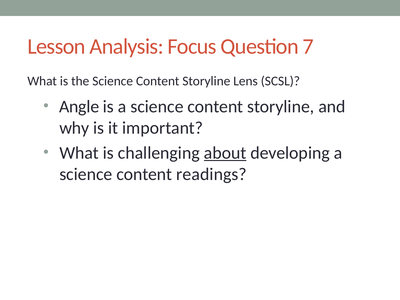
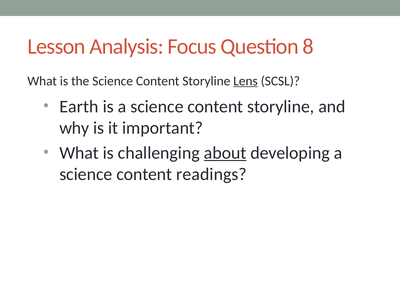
7: 7 -> 8
Lens underline: none -> present
Angle: Angle -> Earth
